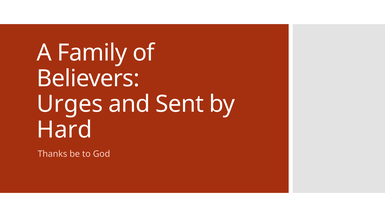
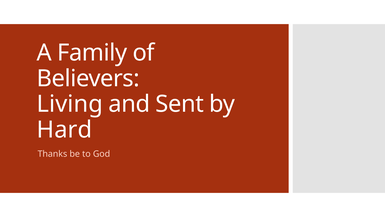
Urges: Urges -> Living
